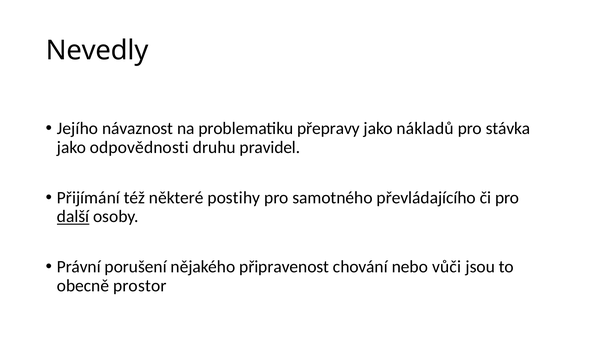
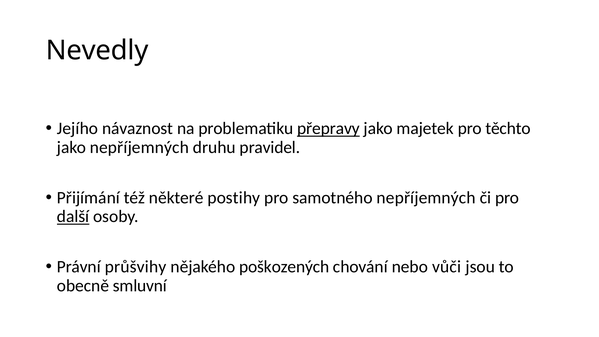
přepravy underline: none -> present
nákladů: nákladů -> majetek
stávka: stávka -> těchto
jako odpovědnosti: odpovědnosti -> nepříjemných
samotného převládajícího: převládajícího -> nepříjemných
porušení: porušení -> průšvihy
připravenost: připravenost -> poškozených
prostor: prostor -> smluvní
